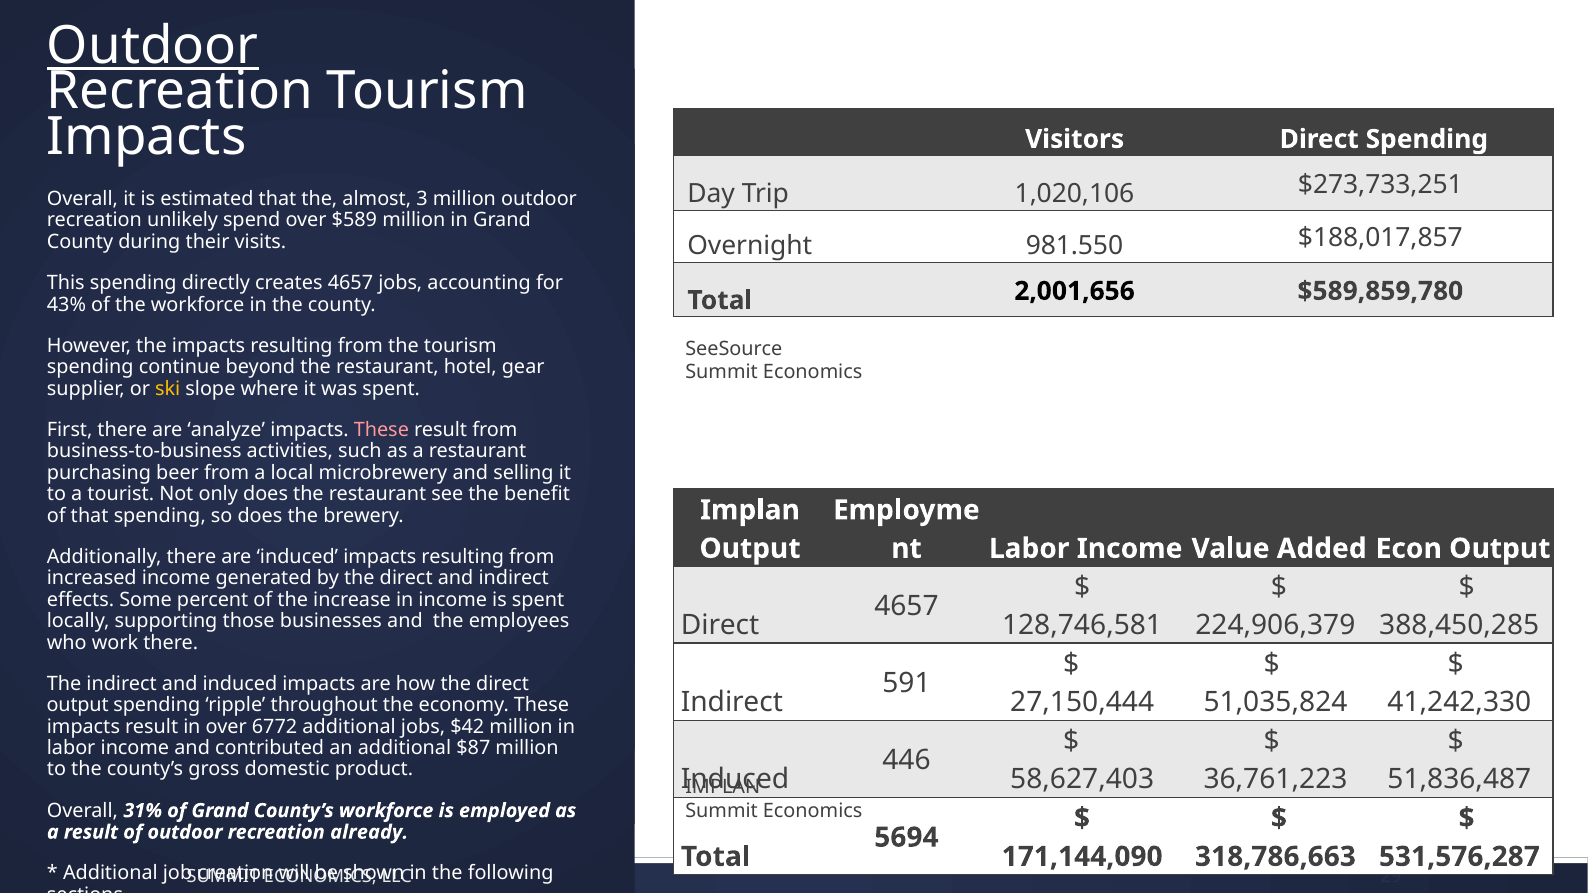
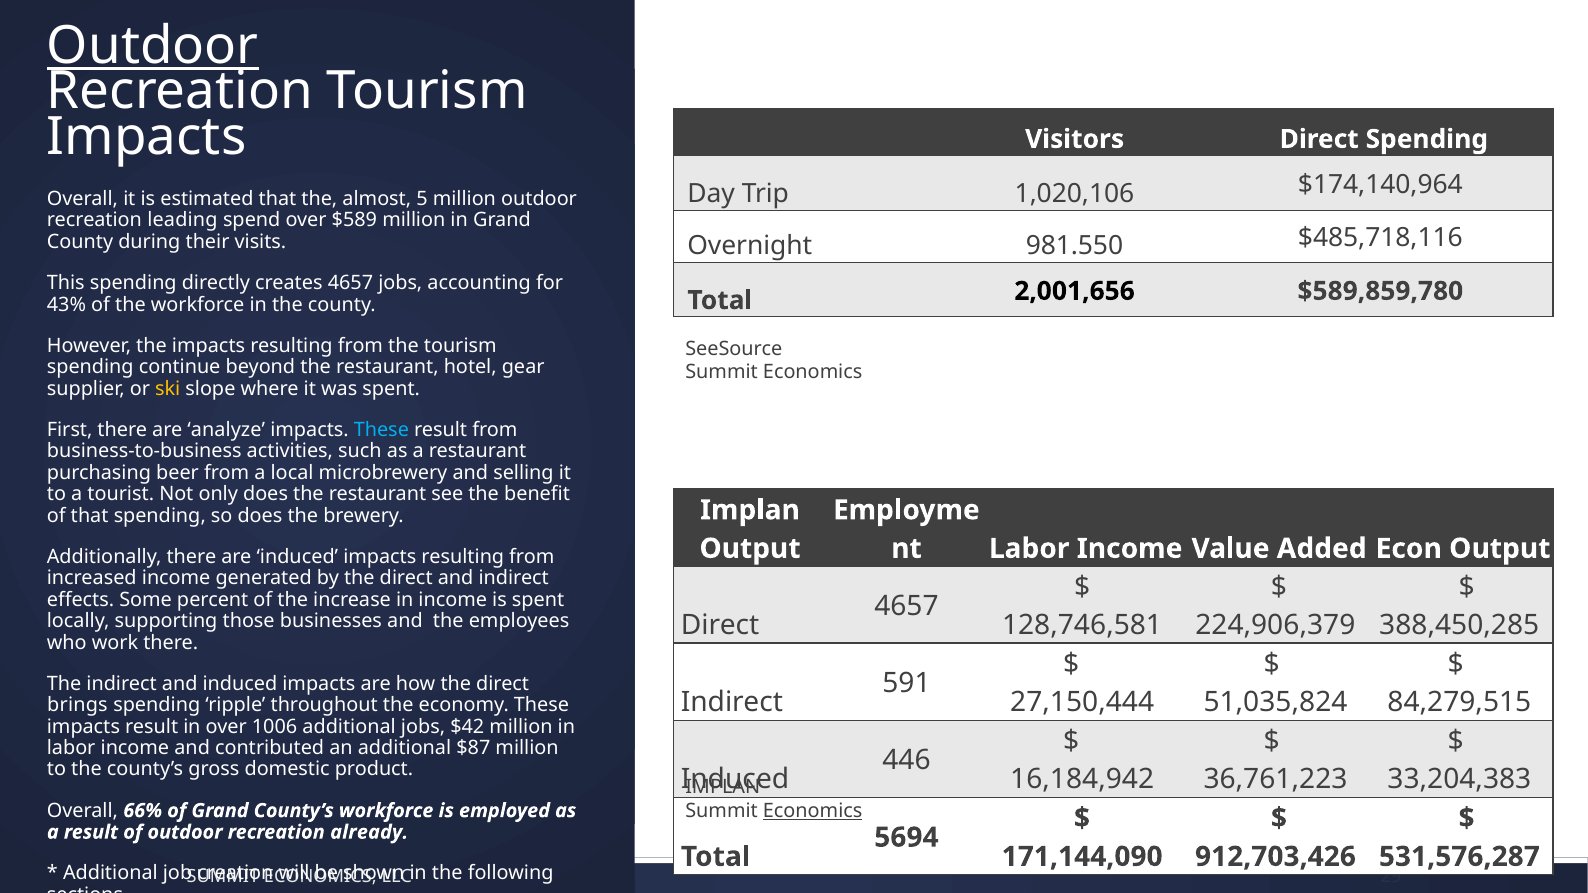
$273,733,251: $273,733,251 -> $174,140,964
3: 3 -> 5
unlikely: unlikely -> leading
$188,017,857: $188,017,857 -> $485,718,116
These at (381, 430) colour: pink -> light blue
41,242,330: 41,242,330 -> 84,279,515
output at (78, 705): output -> brings
6772: 6772 -> 1006
58,627,403: 58,627,403 -> 16,184,942
51,836,487: 51,836,487 -> 33,204,383
31%: 31% -> 66%
Economics at (813, 811) underline: none -> present
318,786,663: 318,786,663 -> 912,703,426
